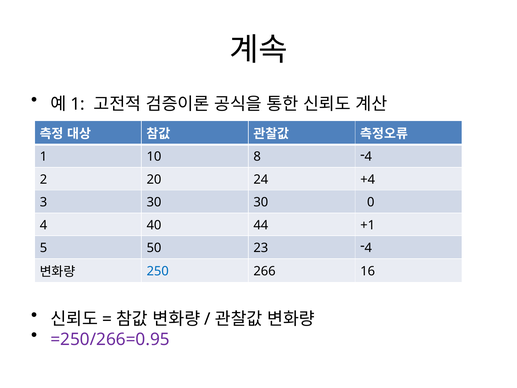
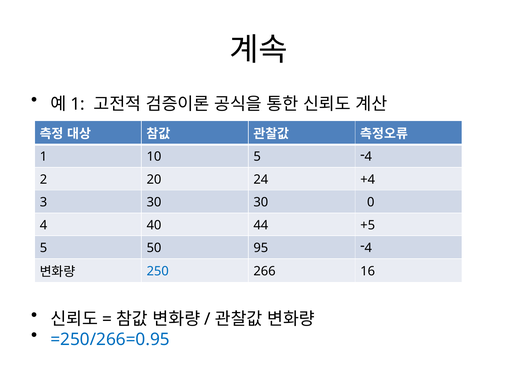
10 8: 8 -> 5
+1: +1 -> +5
23: 23 -> 95
=250/266=0.95 colour: purple -> blue
